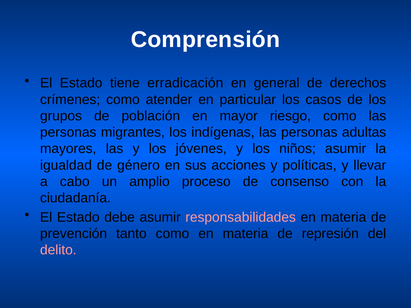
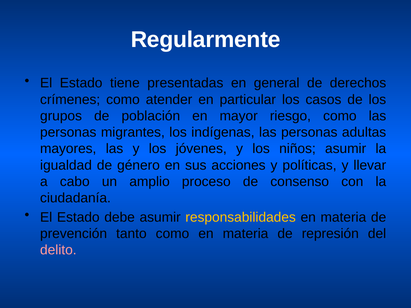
Comprensión: Comprensión -> Regularmente
erradicación: erradicación -> presentadas
responsabilidades colour: pink -> yellow
